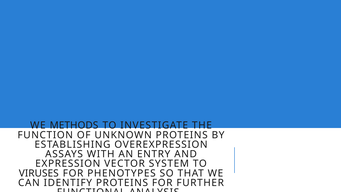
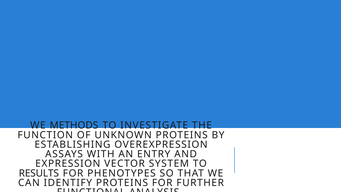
VIRUSES: VIRUSES -> RESULTS
